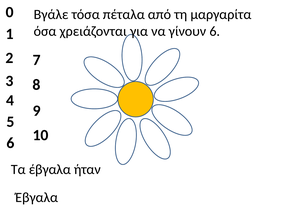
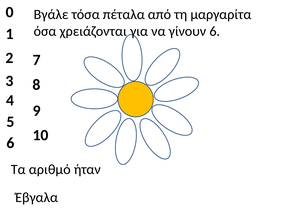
Τα έβγαλα: έβγαλα -> αριθμό
